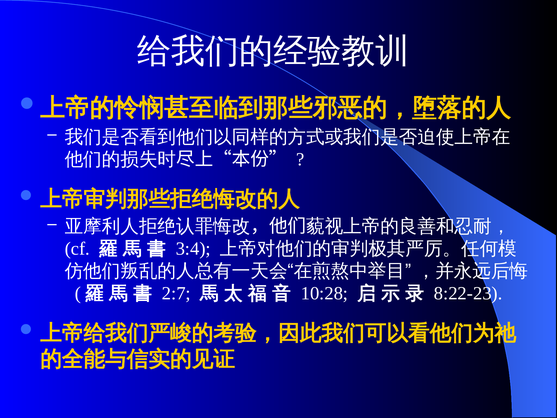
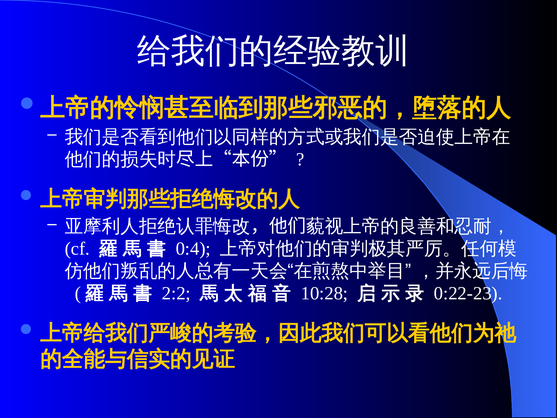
3:4: 3:4 -> 0:4
2:7: 2:7 -> 2:2
8:22-23: 8:22-23 -> 0:22-23
